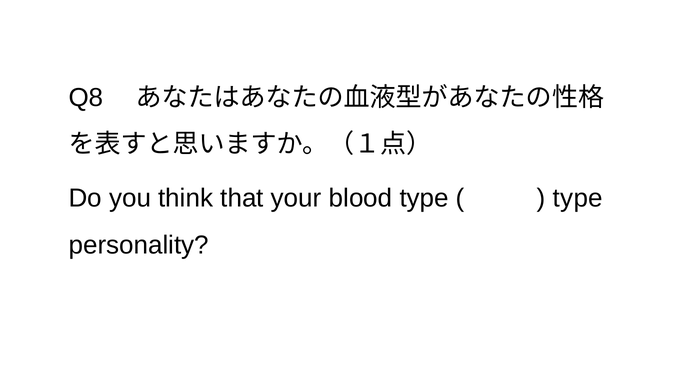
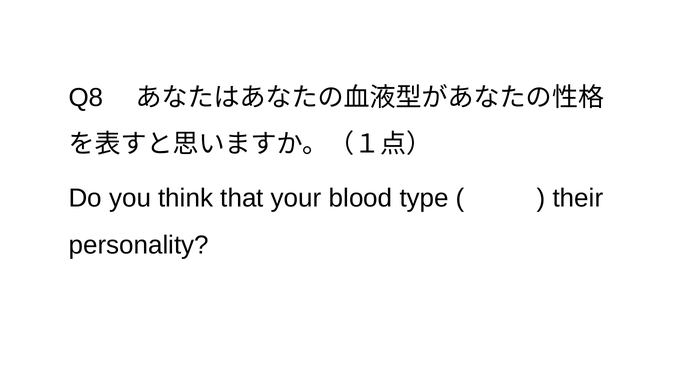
type at (578, 199): type -> their
